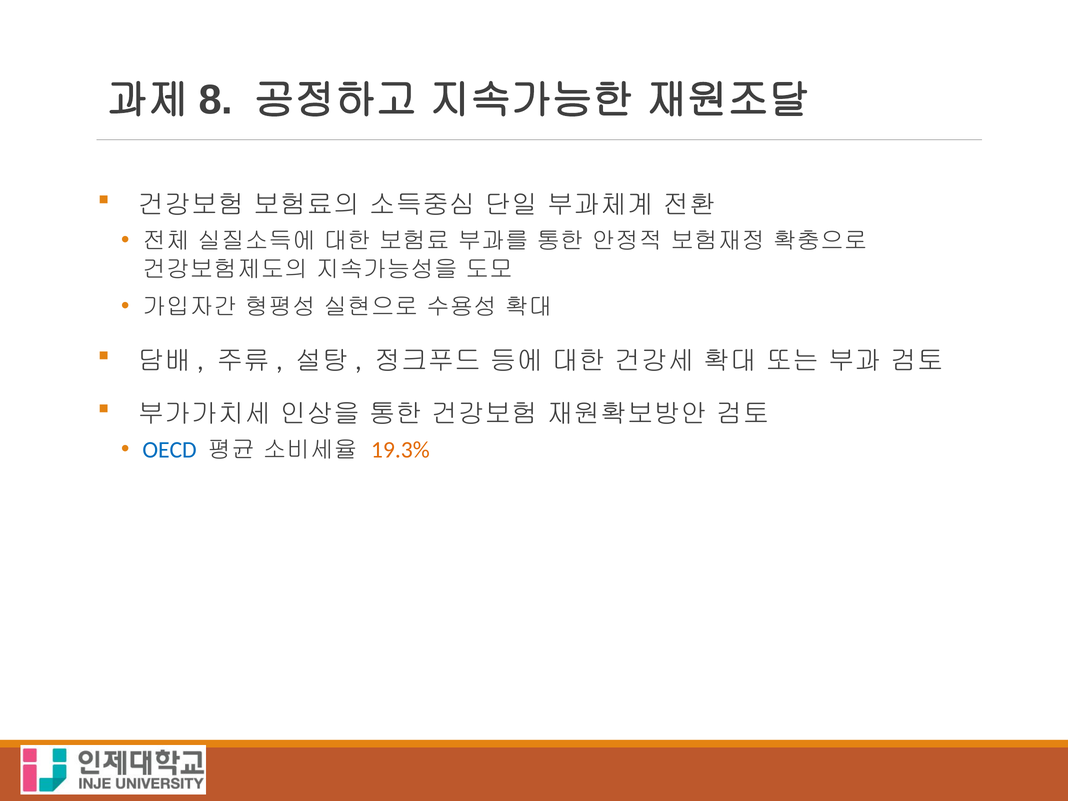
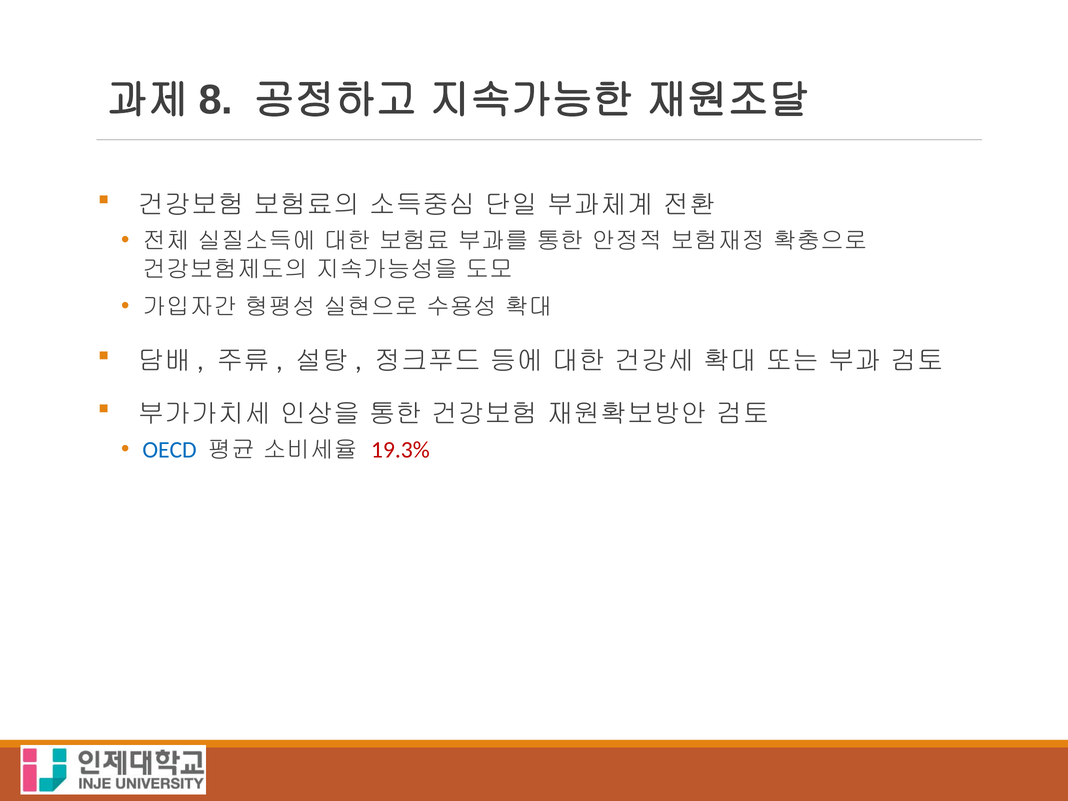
19.3% colour: orange -> red
